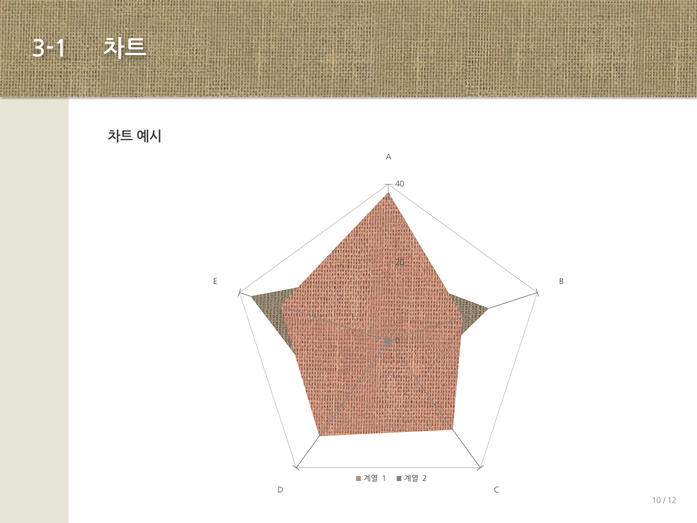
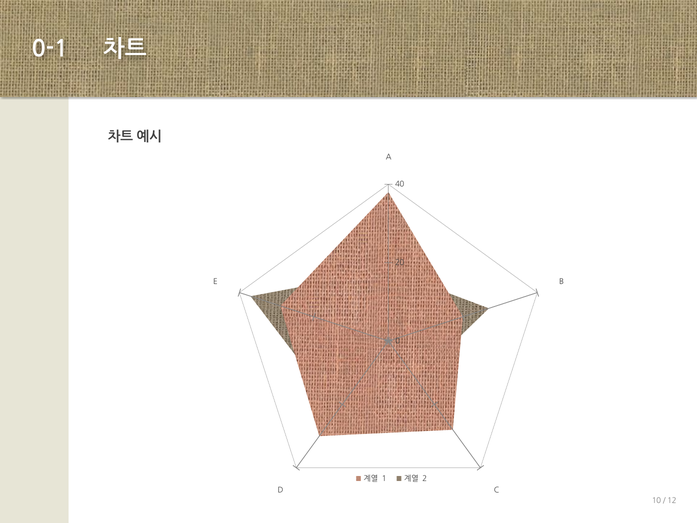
3-1: 3-1 -> 0-1
